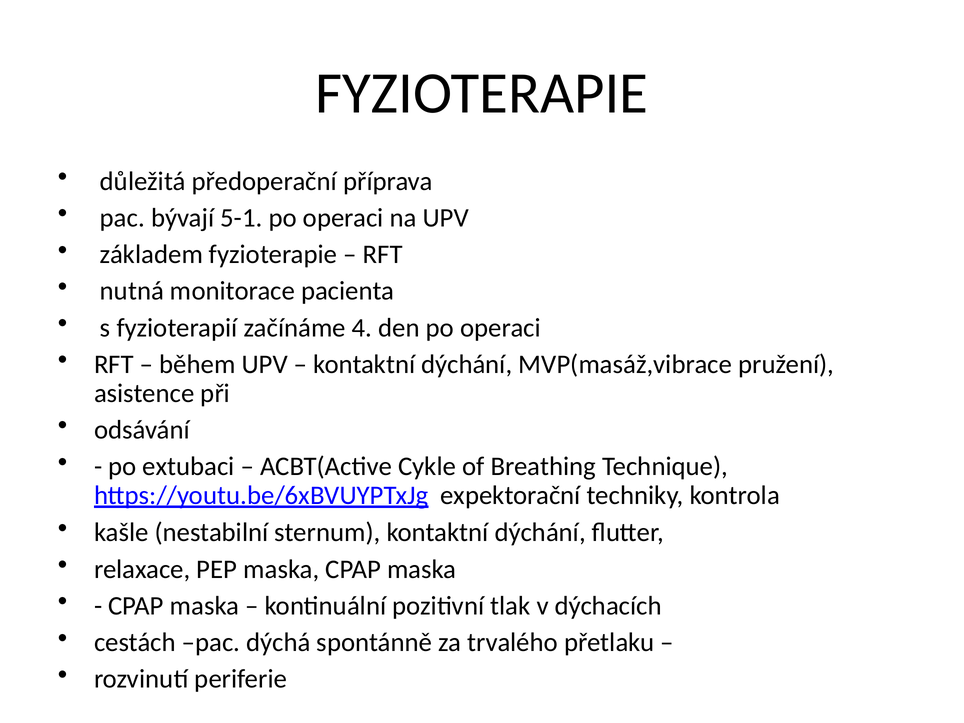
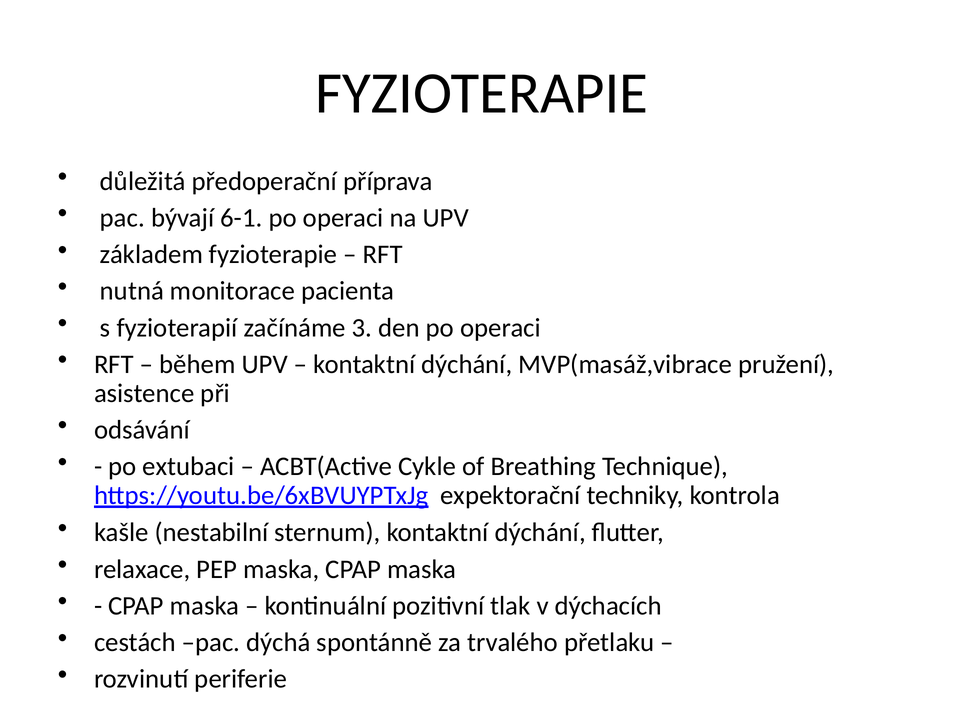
5-1: 5-1 -> 6-1
4: 4 -> 3
